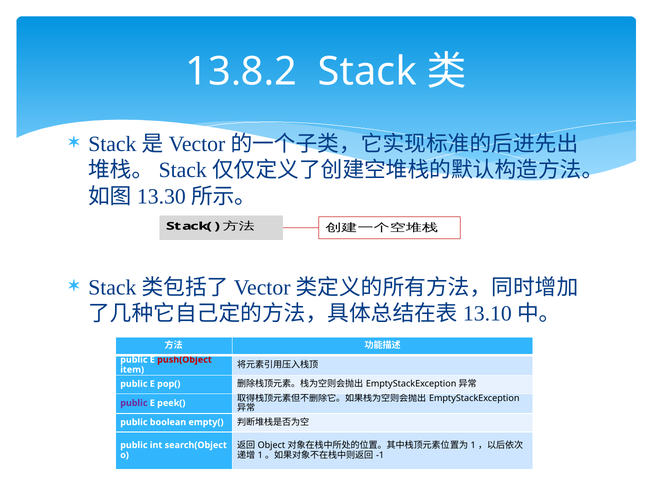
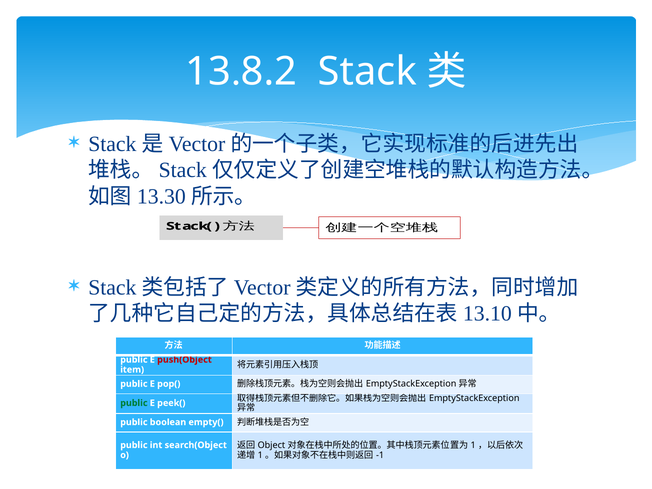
public at (134, 403) colour: purple -> green
